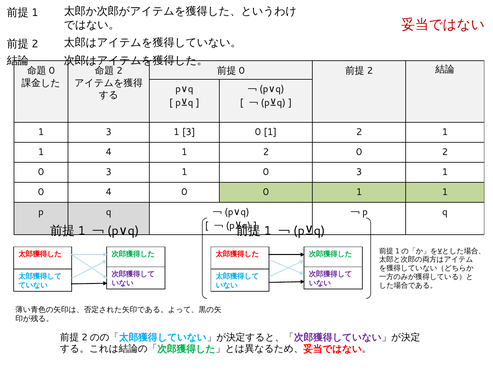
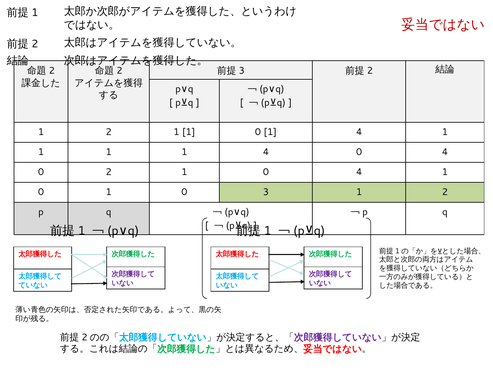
0 at (52, 70): 0 -> 2
0 at (242, 70): 0 -> 3
3 at (109, 132): 3 -> 2
3 at (189, 132): 3 -> 1
0 1 2: 2 -> 4
4 at (109, 152): 4 -> 1
2 at (266, 152): 2 -> 4
2 at (445, 152): 2 -> 4
3 at (109, 172): 3 -> 2
1 0 3: 3 -> 4
4 at (109, 192): 4 -> 1
0 0: 0 -> 3
1 at (445, 192): 1 -> 2
